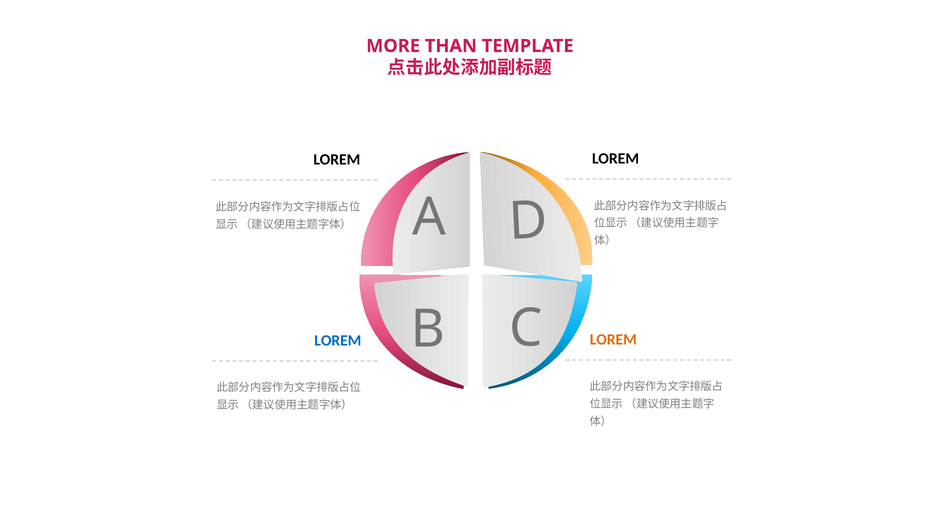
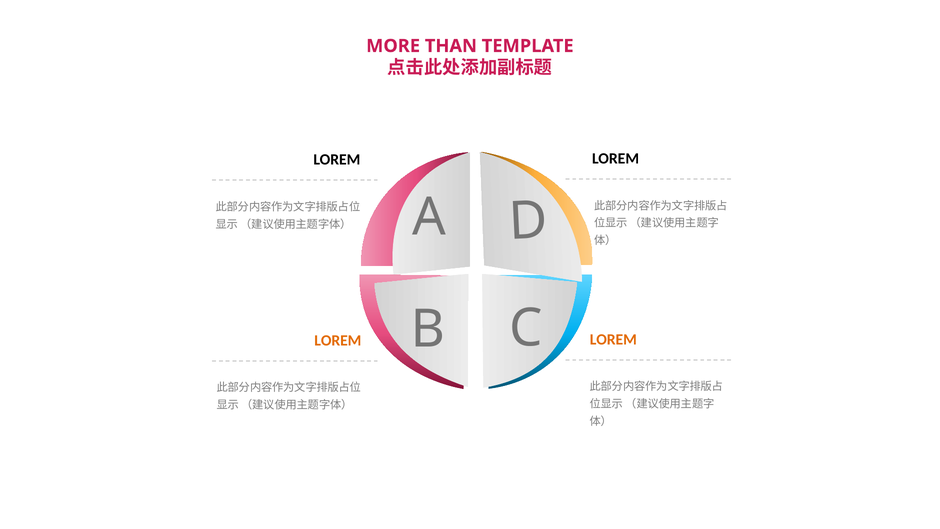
LOREM at (338, 340) colour: blue -> orange
